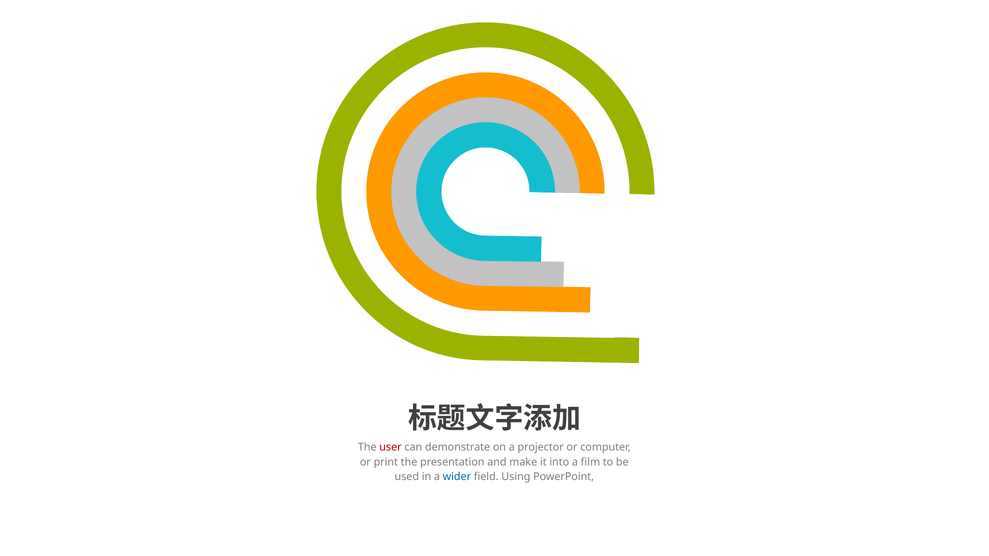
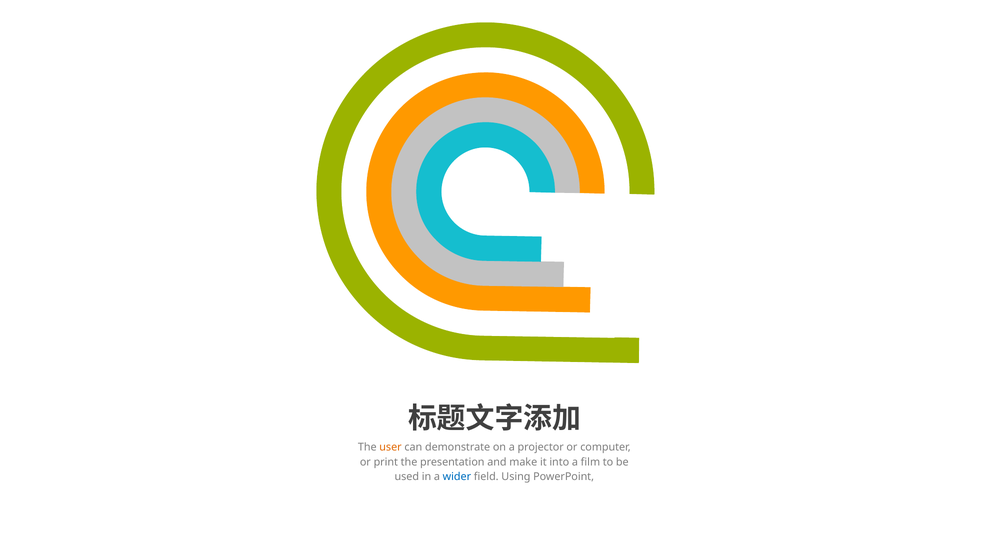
user colour: red -> orange
